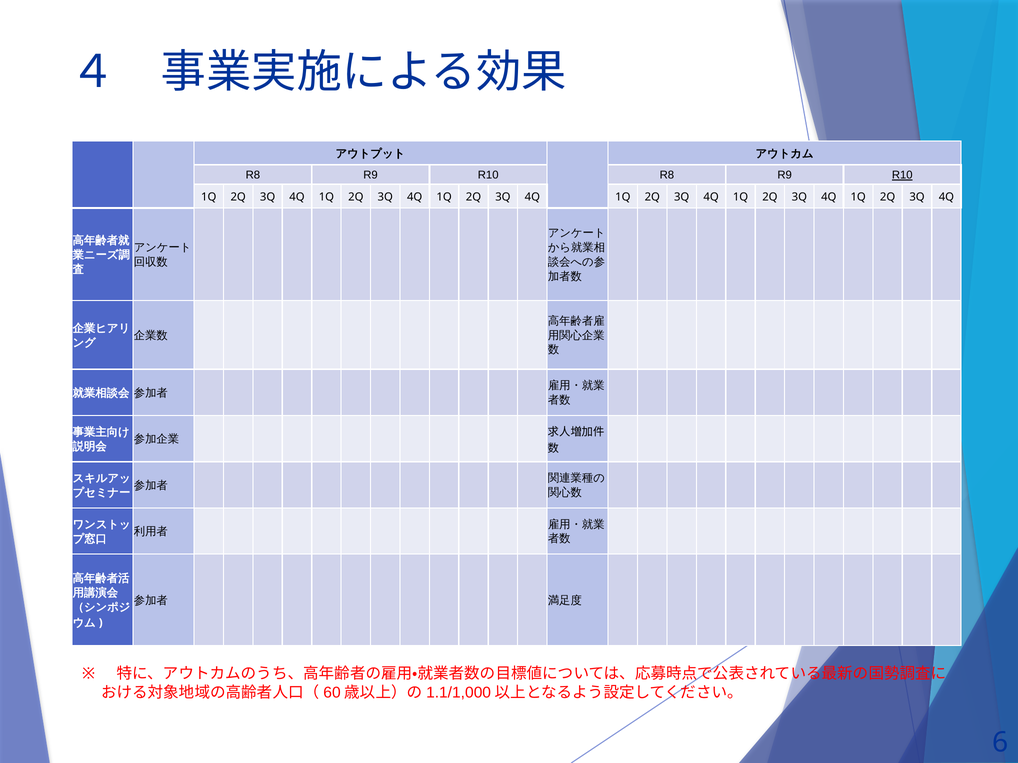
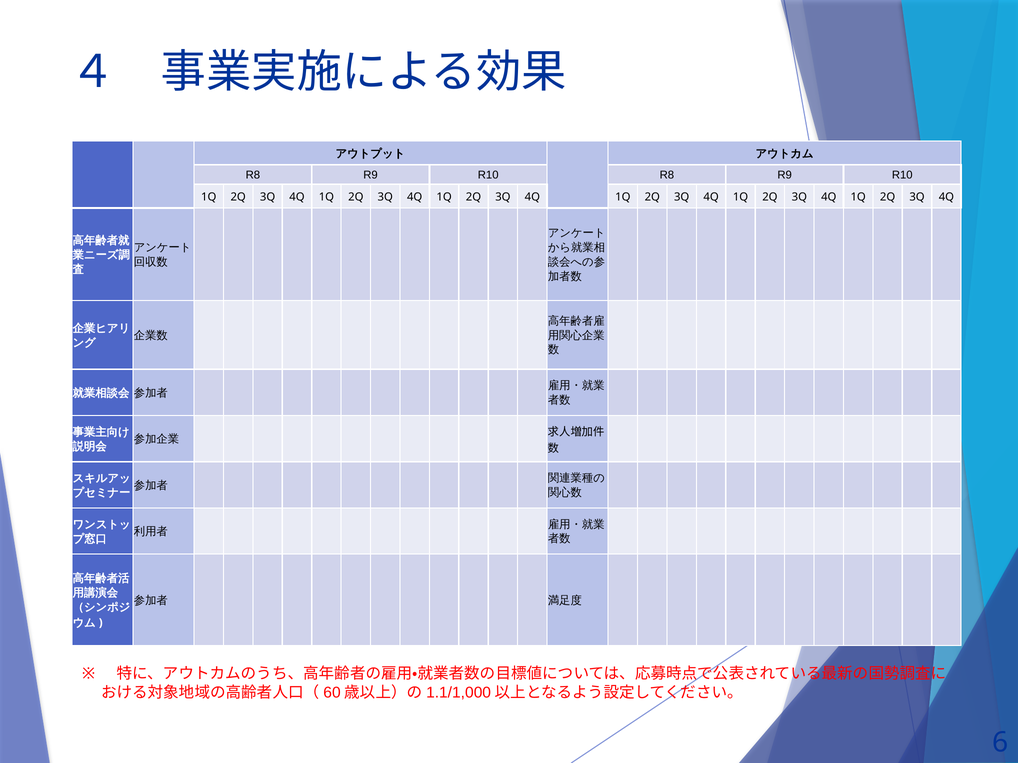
R10 at (902, 175) underline: present -> none
